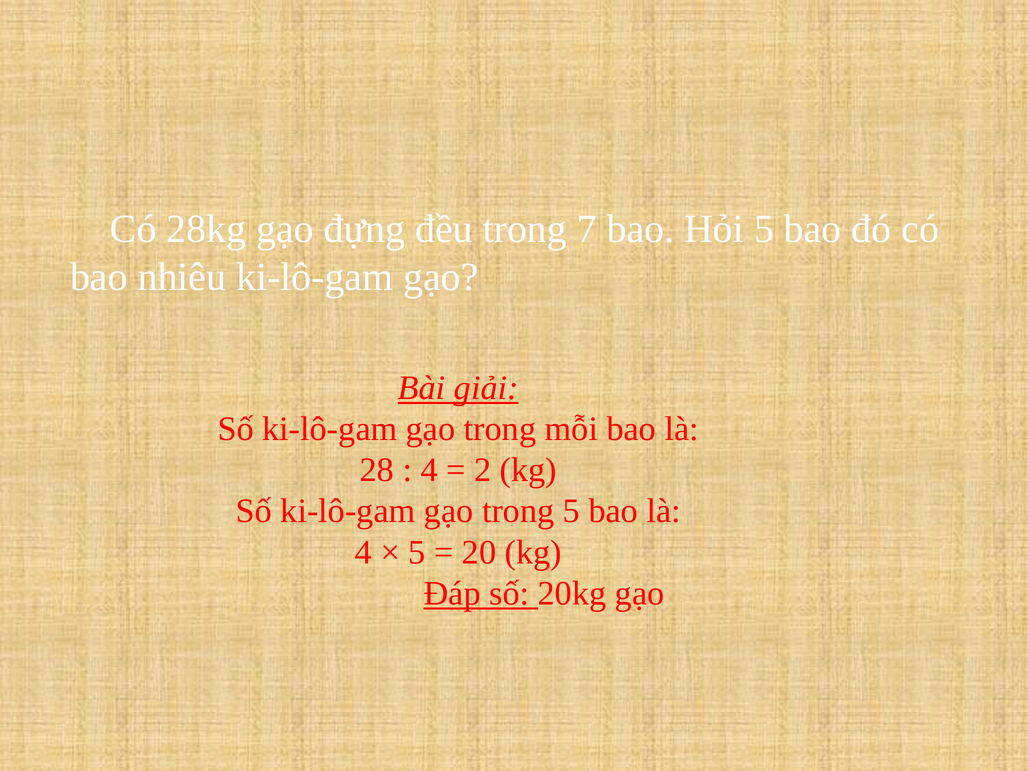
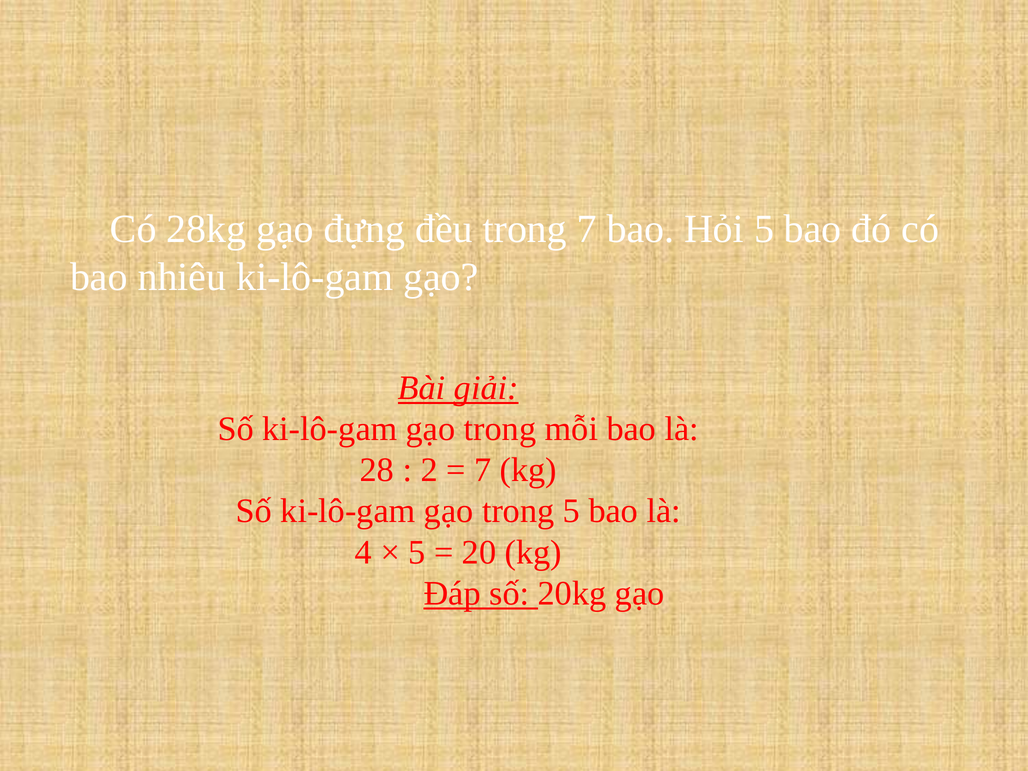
4 at (429, 470): 4 -> 2
2 at (483, 470): 2 -> 7
